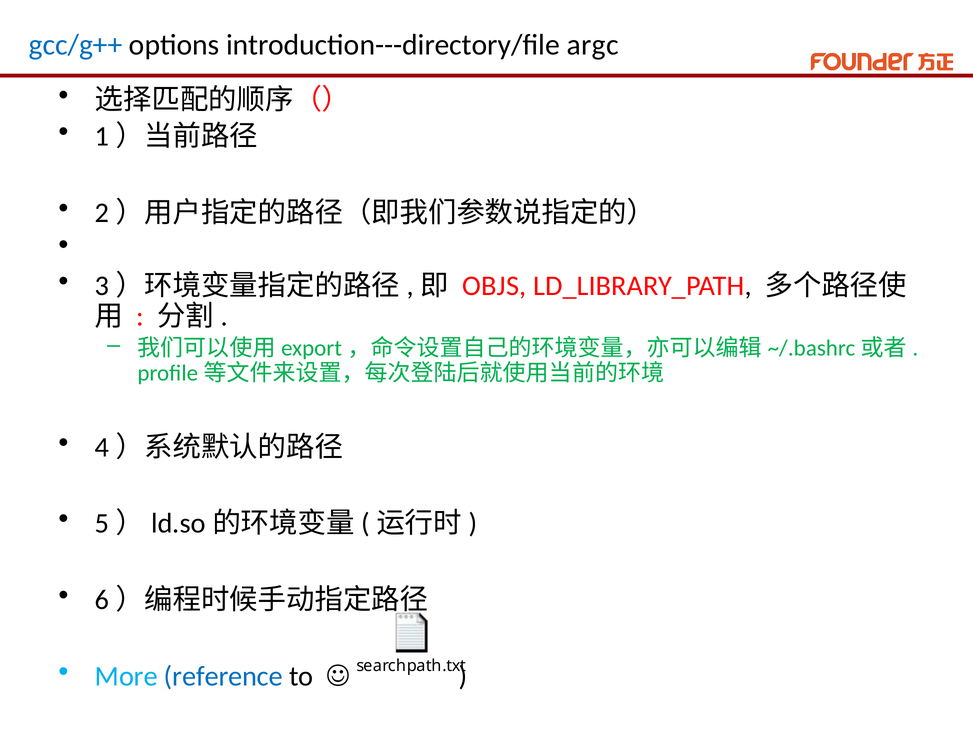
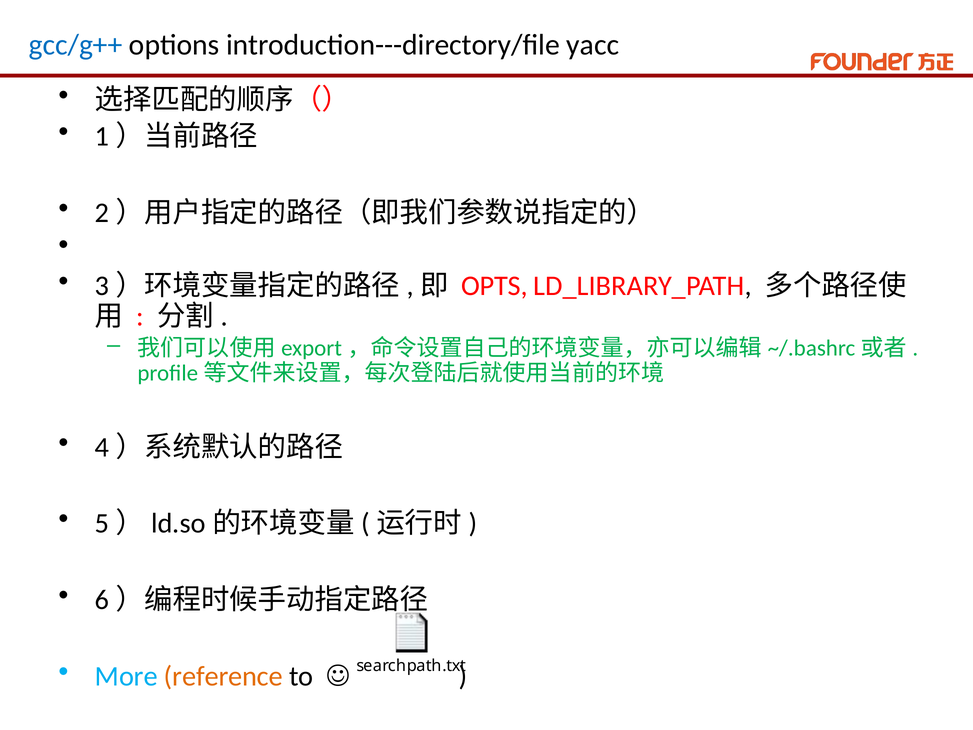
argc: argc -> yacc
OBJS: OBJS -> OPTS
reference colour: blue -> orange
